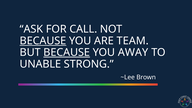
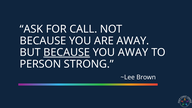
BECAUSE at (43, 41) underline: present -> none
ARE TEAM: TEAM -> AWAY
UNABLE: UNABLE -> PERSON
